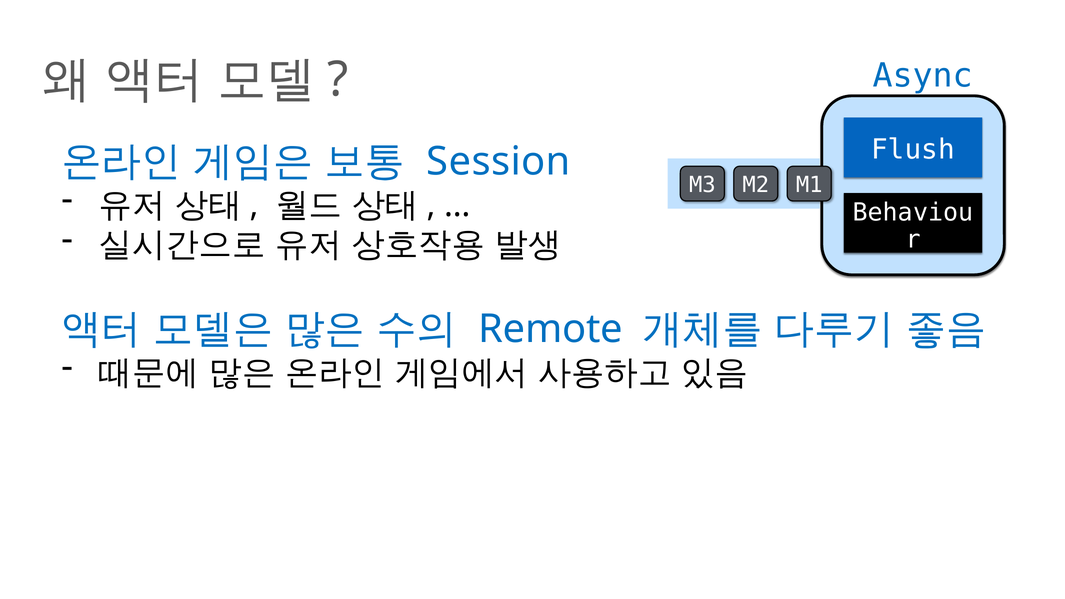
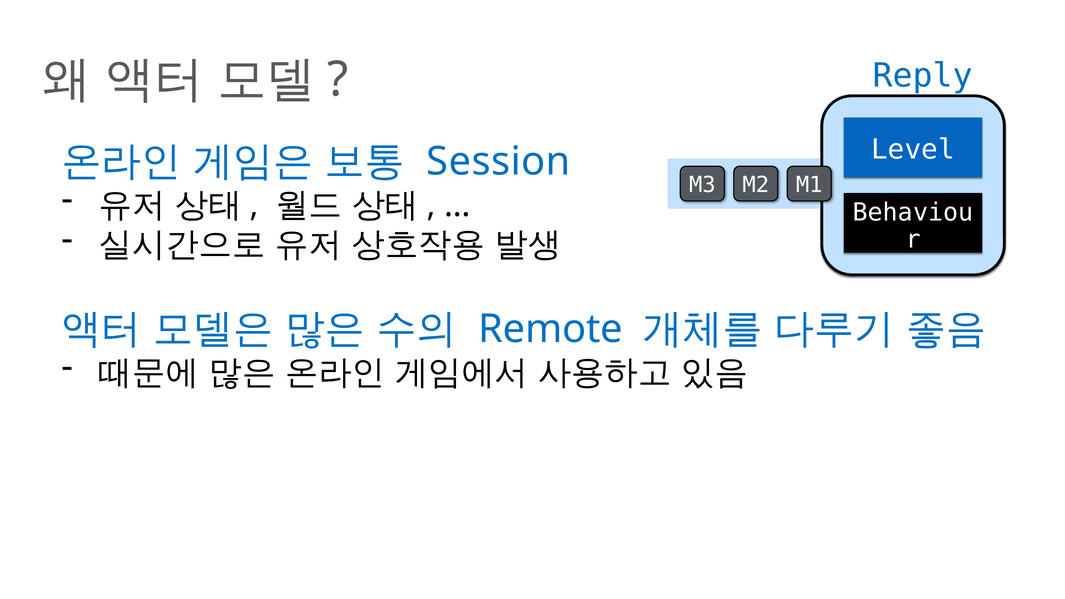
Async: Async -> Reply
Flush: Flush -> Level
